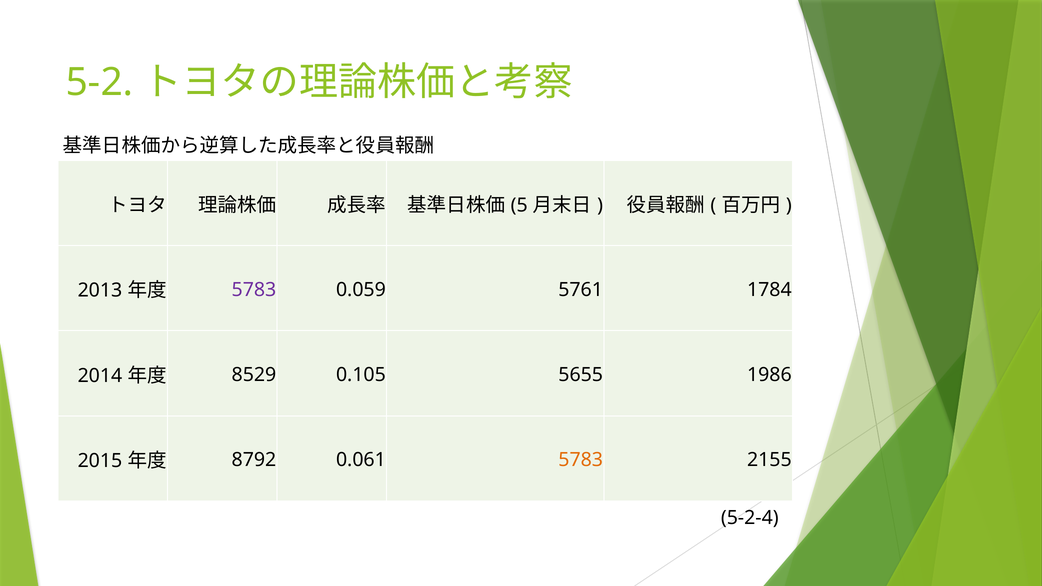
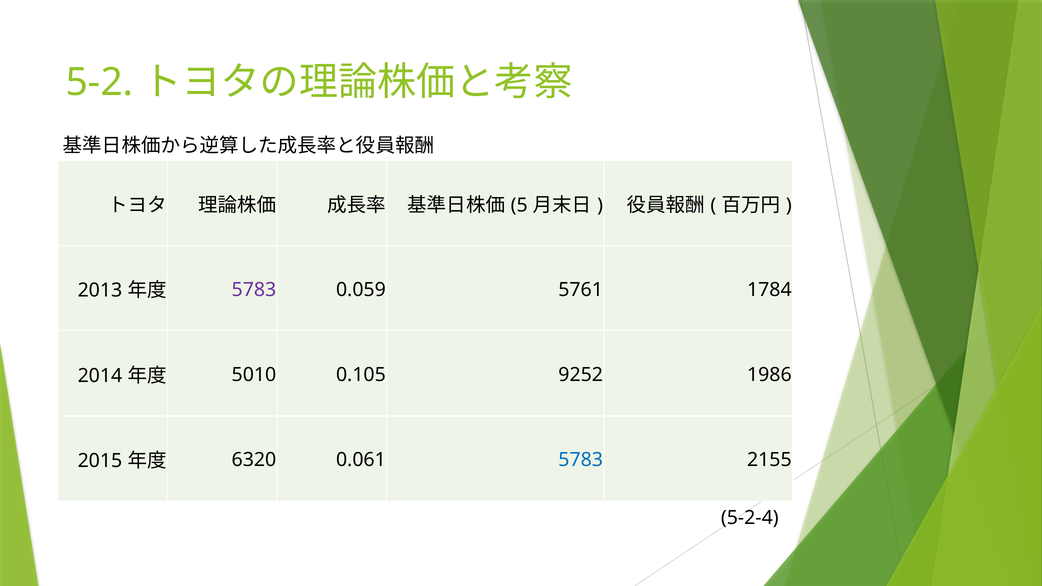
8529: 8529 -> 5010
5655: 5655 -> 9252
8792: 8792 -> 6320
5783 at (581, 460) colour: orange -> blue
